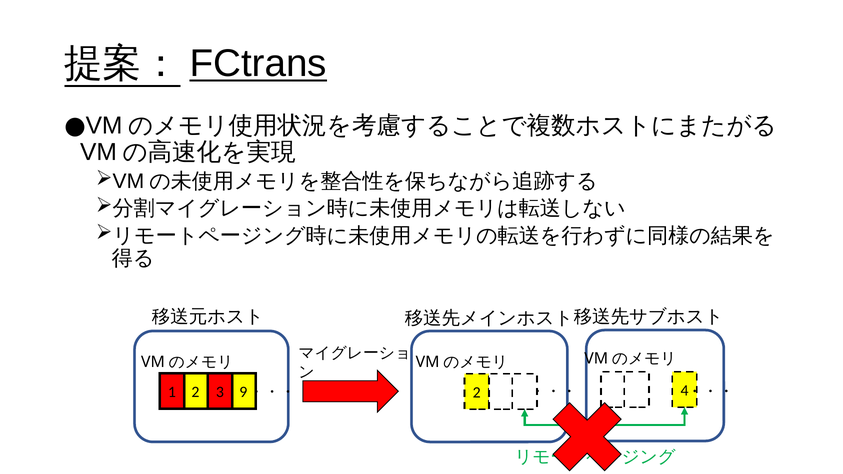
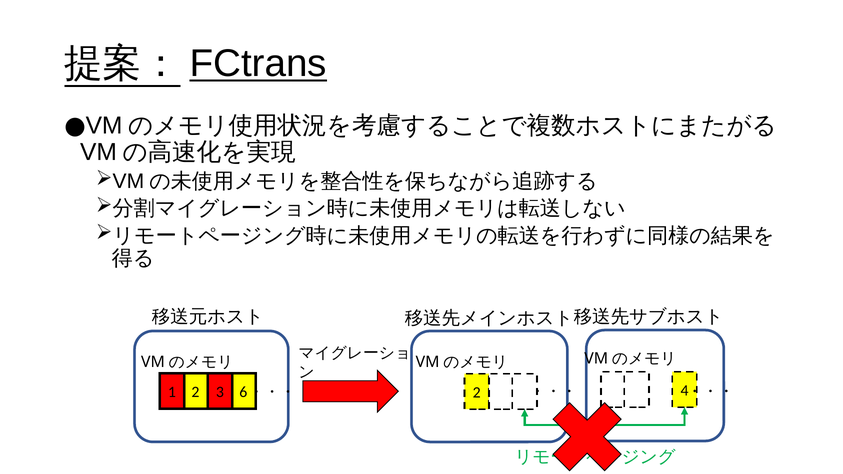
9: 9 -> 6
